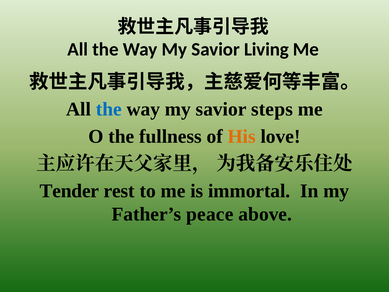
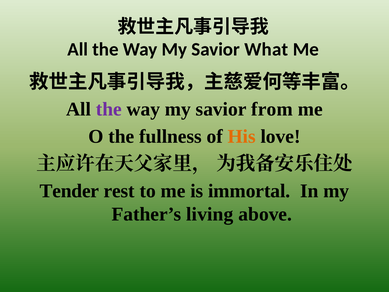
Living: Living -> What
the at (109, 109) colour: blue -> purple
steps: steps -> from
peace: peace -> living
